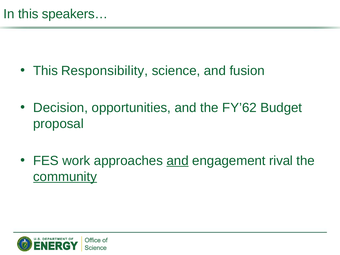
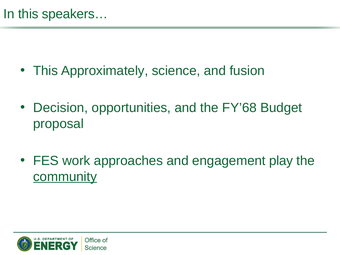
Responsibility: Responsibility -> Approximately
FY’62: FY’62 -> FY’68
and at (178, 161) underline: present -> none
rival: rival -> play
